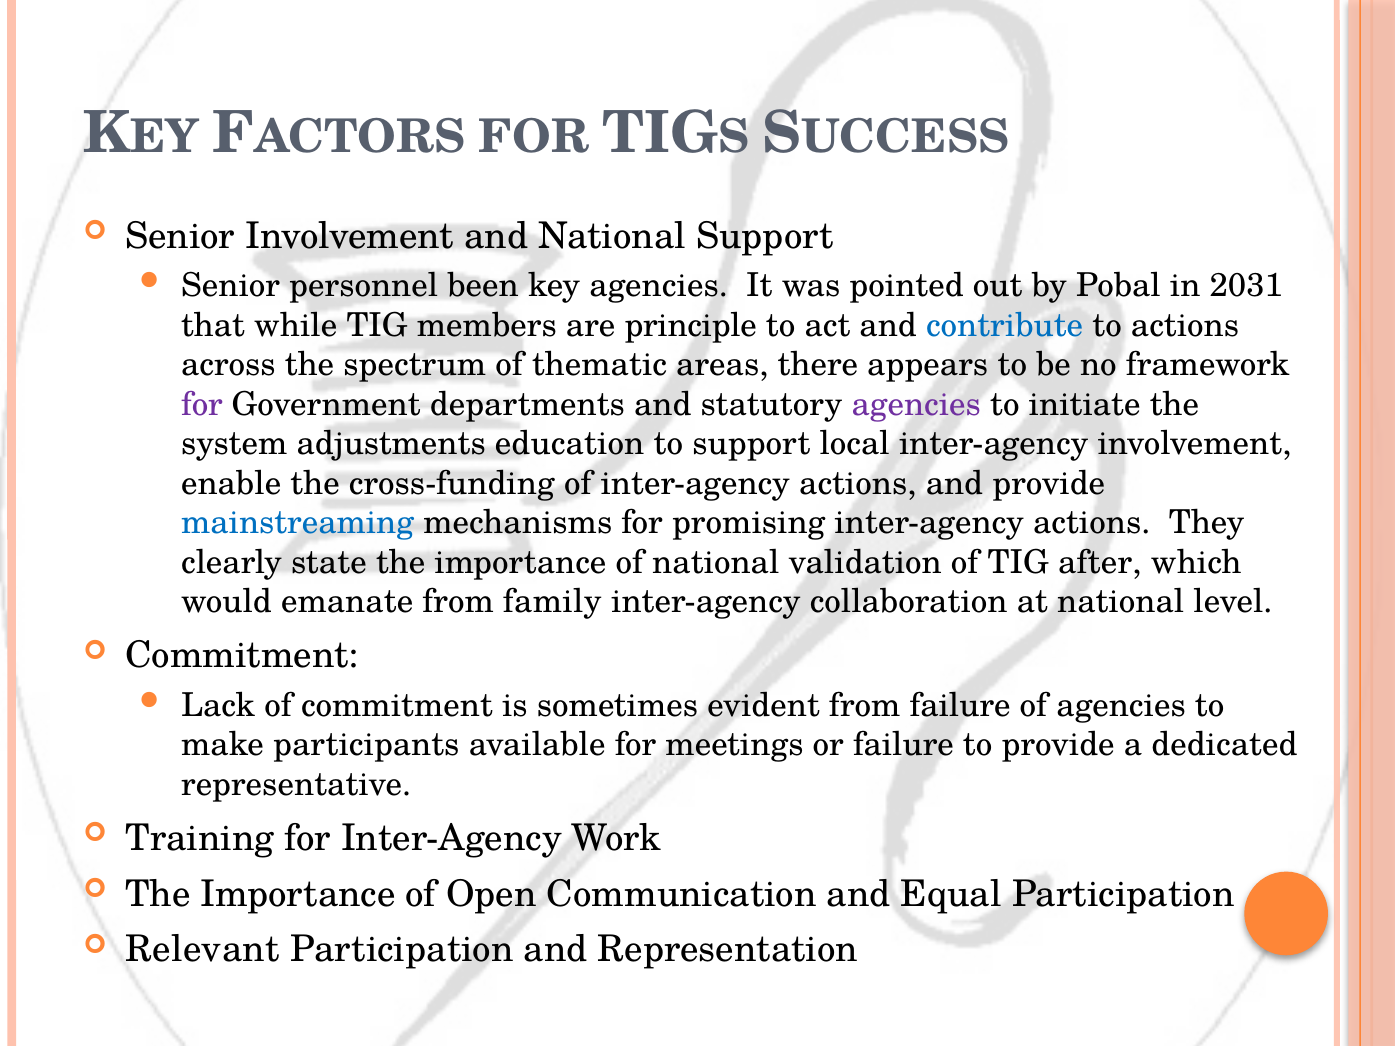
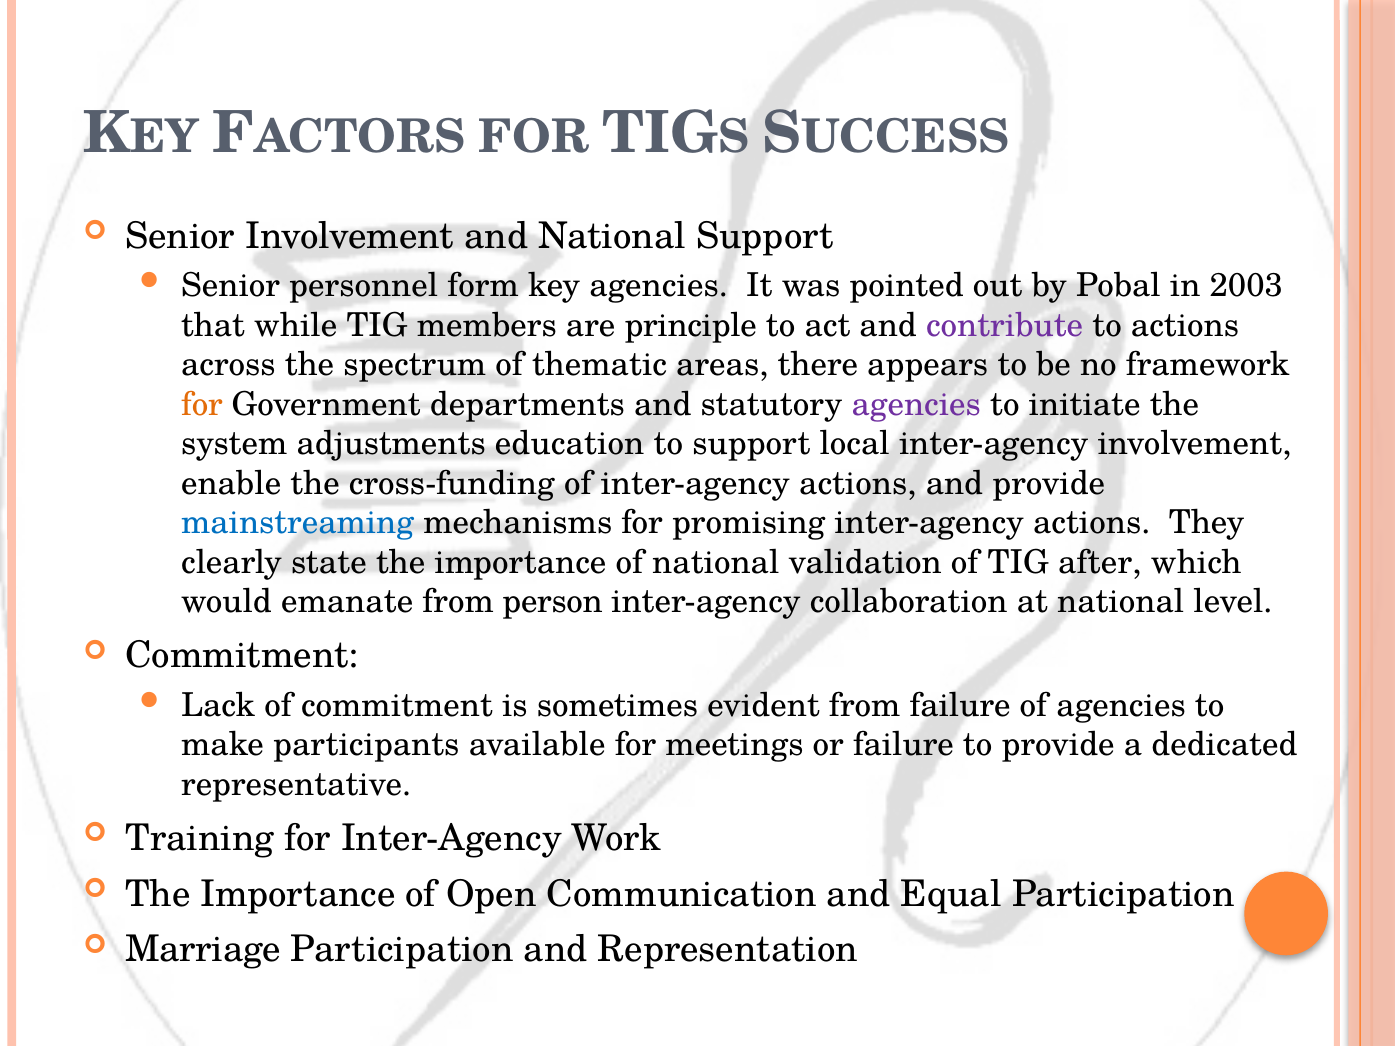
been: been -> form
2031: 2031 -> 2003
contribute colour: blue -> purple
for at (202, 404) colour: purple -> orange
family: family -> person
Relevant: Relevant -> Marriage
